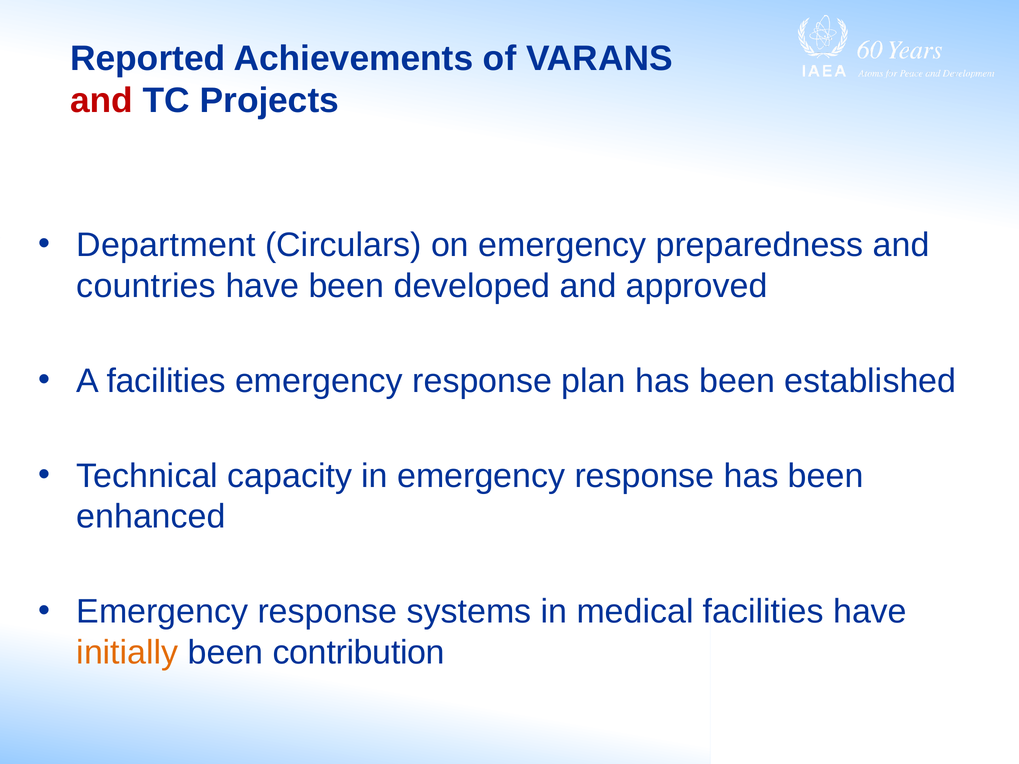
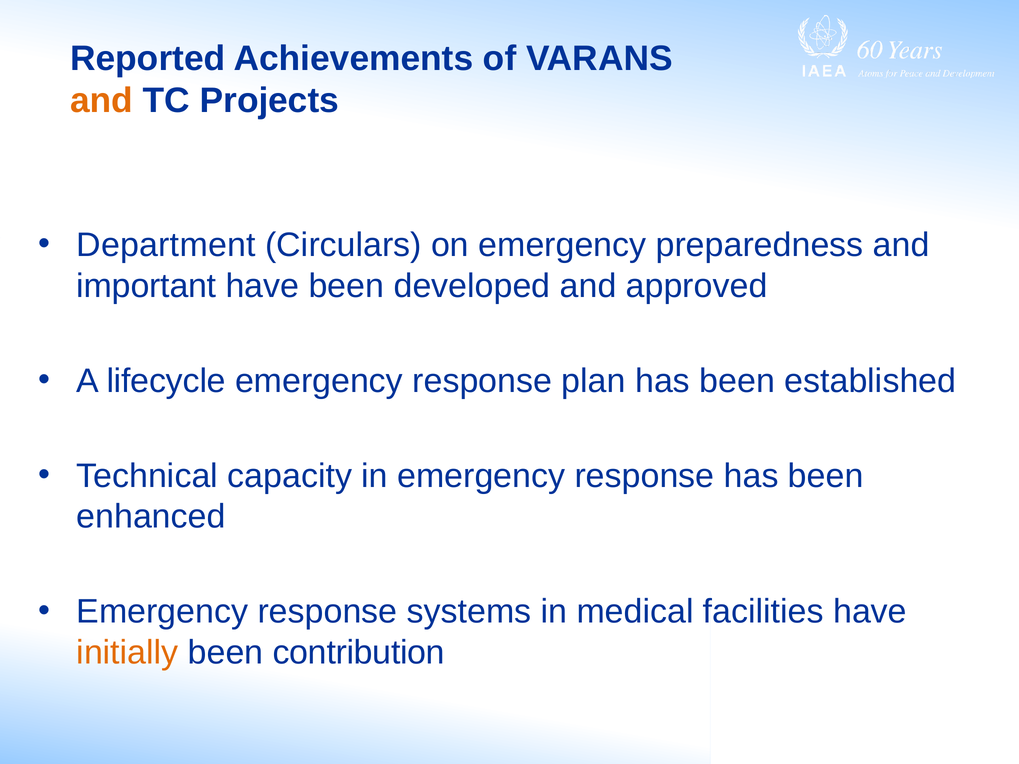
and at (102, 101) colour: red -> orange
countries: countries -> important
A facilities: facilities -> lifecycle
